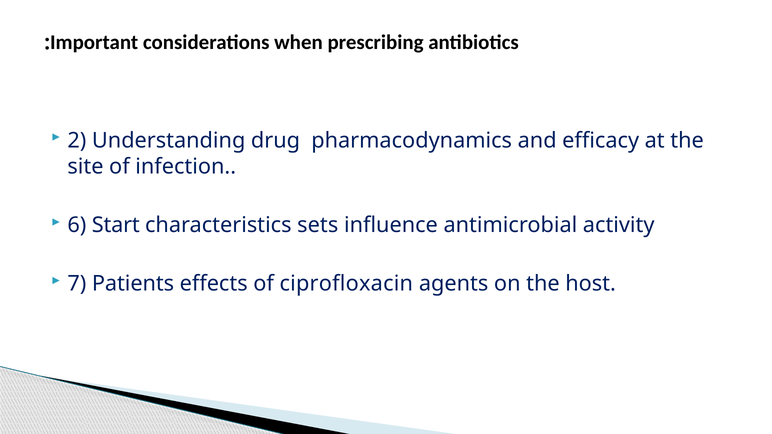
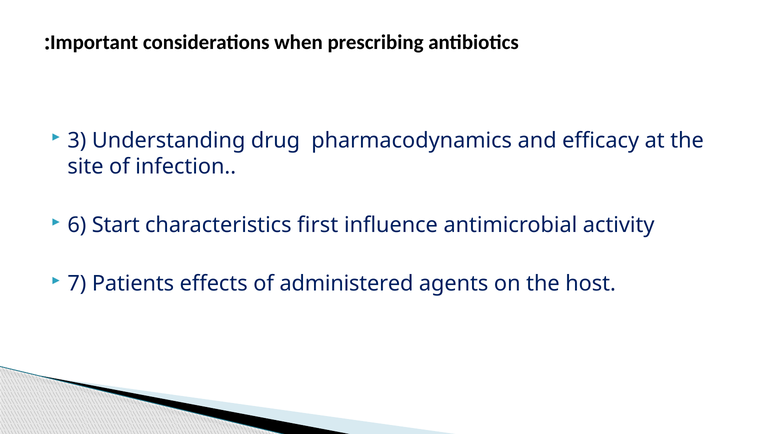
2: 2 -> 3
sets: sets -> first
ciprofloxacin: ciprofloxacin -> administered
